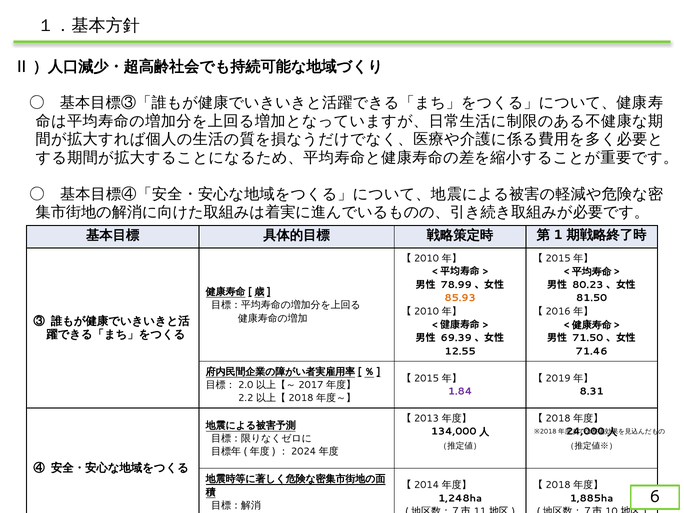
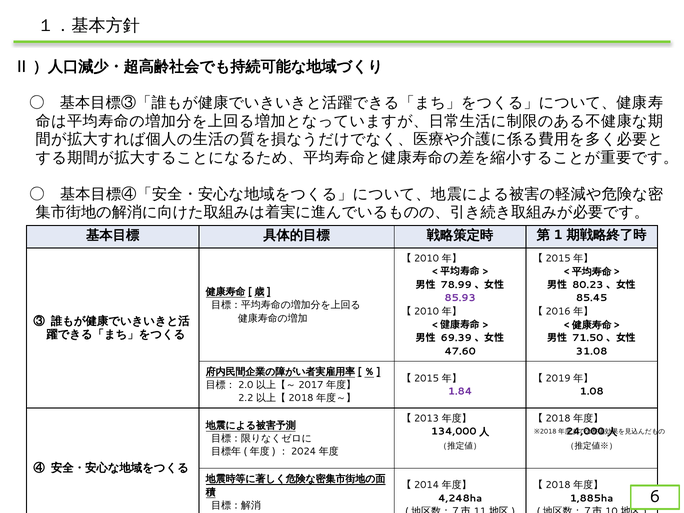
85.93 colour: orange -> purple
81.50: 81.50 -> 85.45
12.55: 12.55 -> 47.60
71.46: 71.46 -> 31.08
8.31: 8.31 -> 1.08
1,248ha: 1,248ha -> 4,248ha
